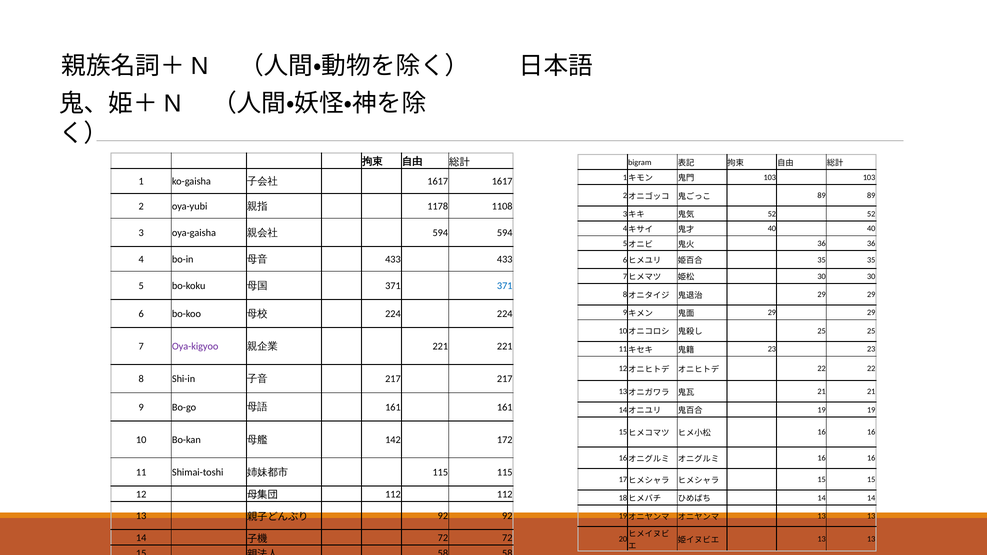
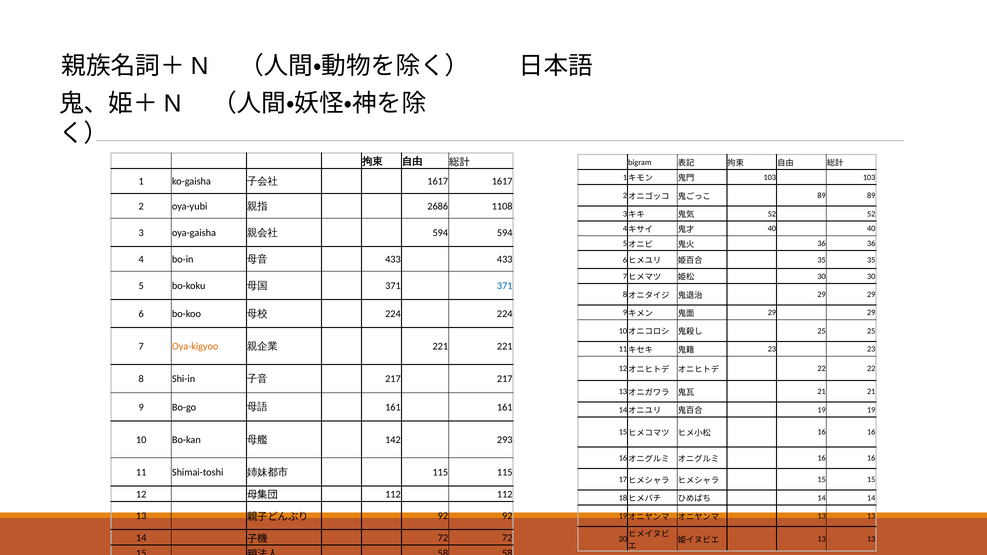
1178: 1178 -> 2686
Oya-kigyoo colour: purple -> orange
172: 172 -> 293
